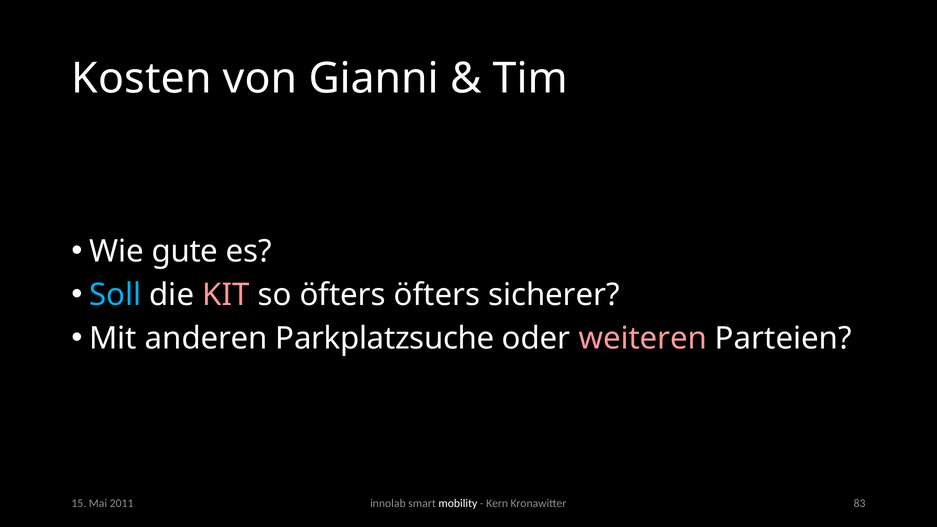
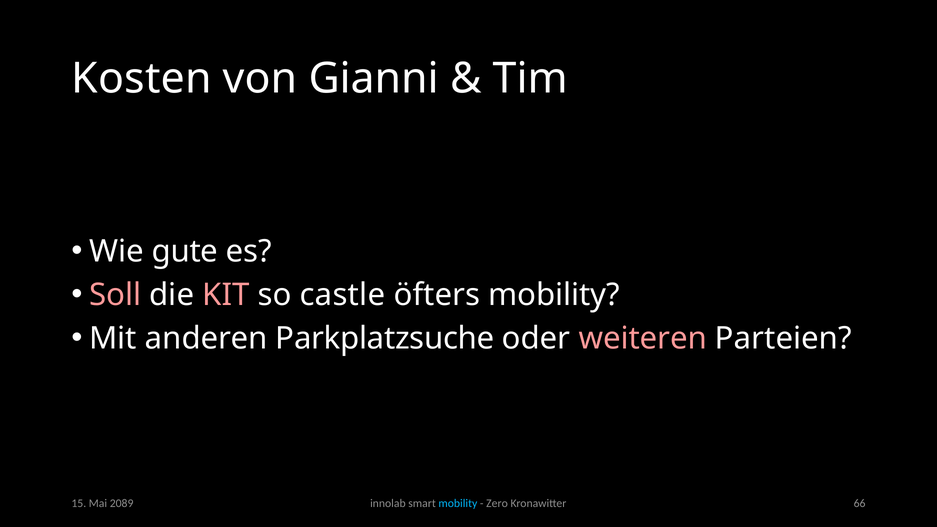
Soll colour: light blue -> pink
so öfters: öfters -> castle
öfters sicherer: sicherer -> mobility
2011: 2011 -> 2089
mobility at (458, 503) colour: white -> light blue
Kern: Kern -> Zero
83: 83 -> 66
